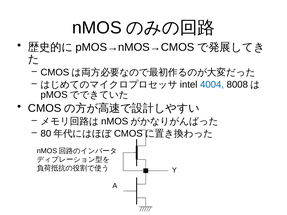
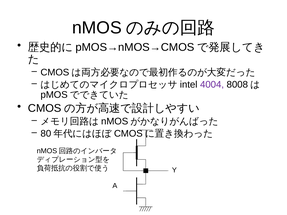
4004 colour: blue -> purple
